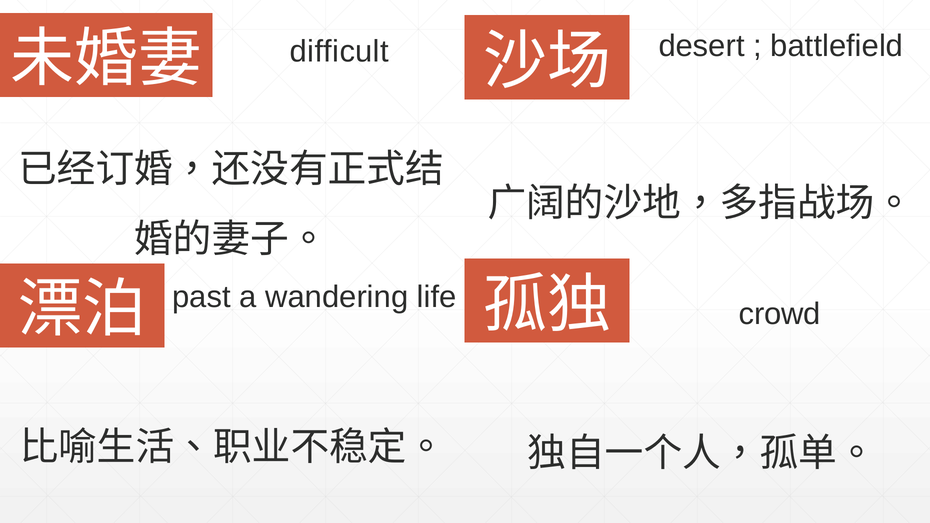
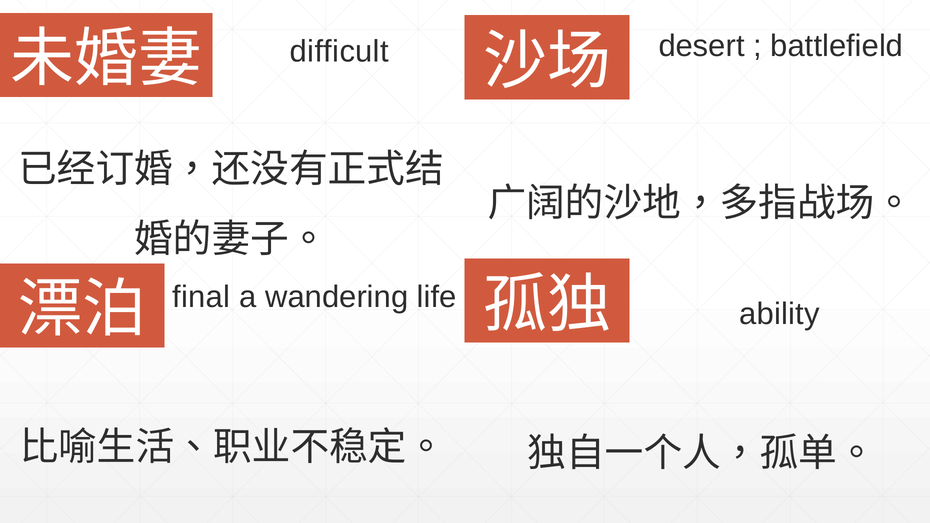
past: past -> final
crowd: crowd -> ability
